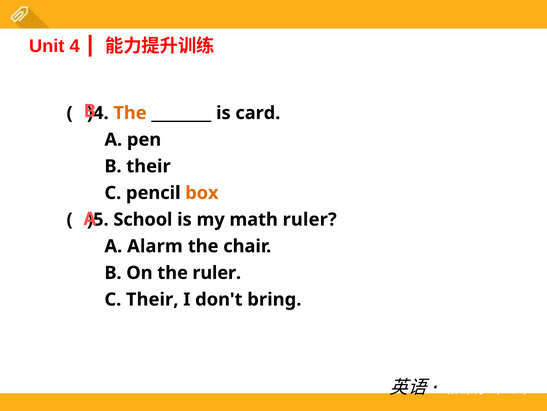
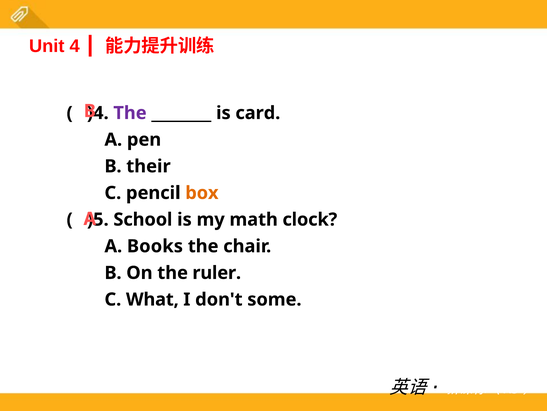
The at (130, 113) colour: orange -> purple
math ruler: ruler -> clock
Alarm: Alarm -> Books
C Their: Their -> What
bring: bring -> some
